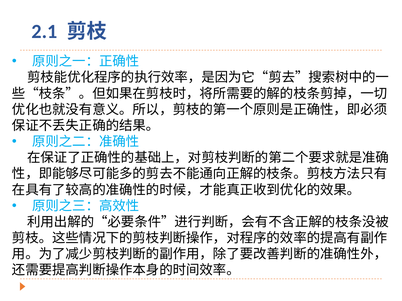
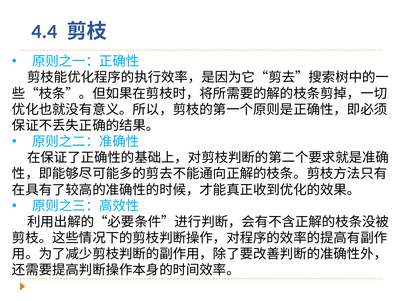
2.1: 2.1 -> 4.4
